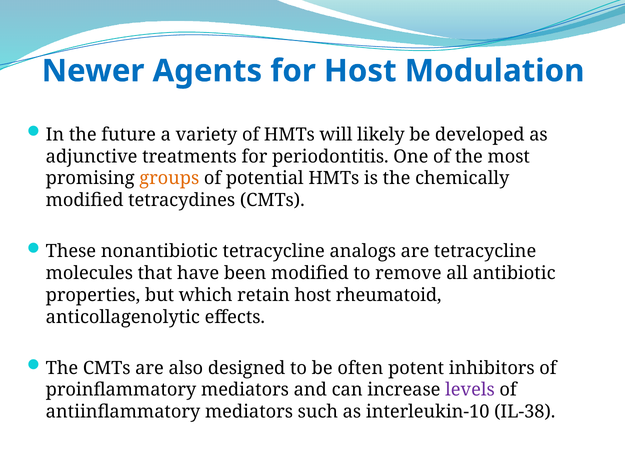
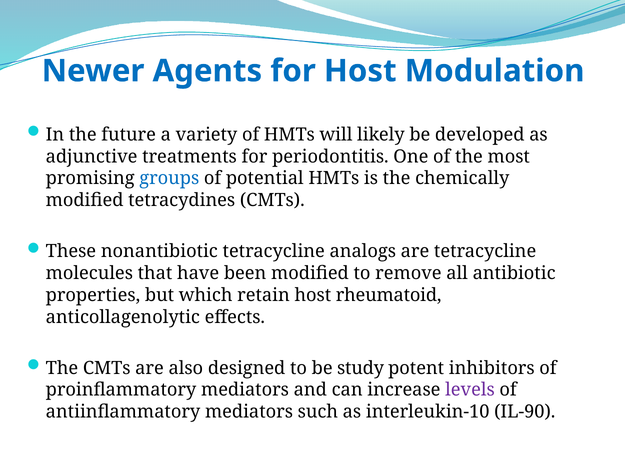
groups colour: orange -> blue
often: often -> study
IL-38: IL-38 -> IL-90
